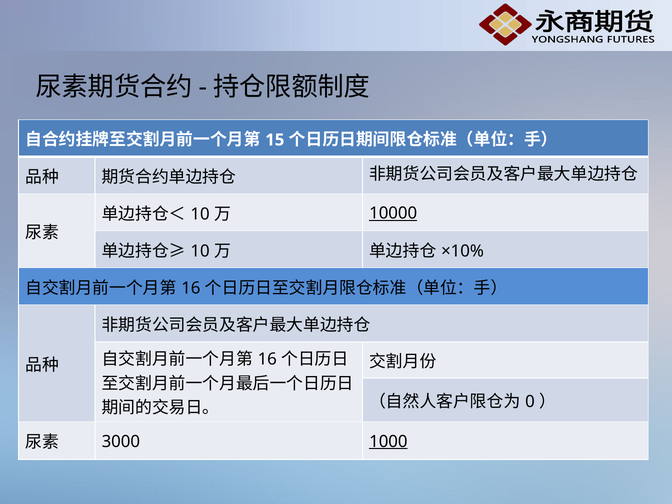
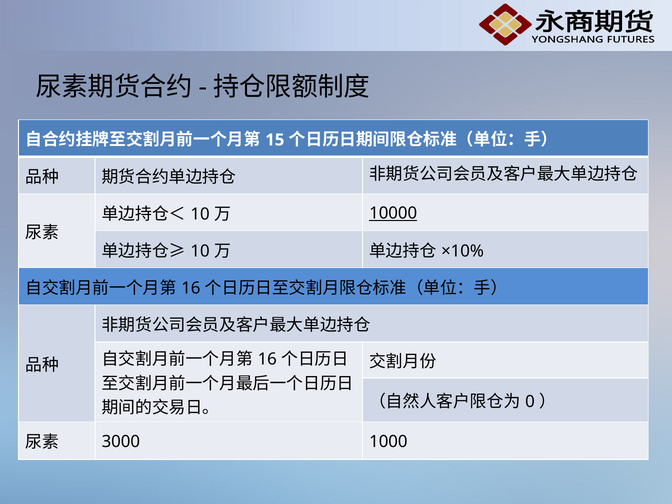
1000 underline: present -> none
